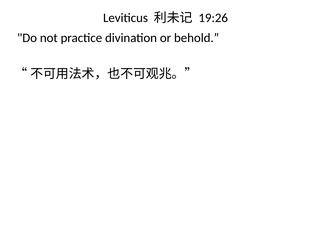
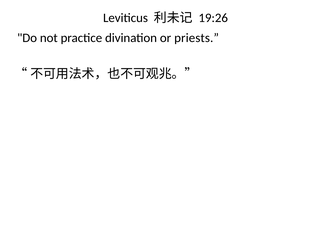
behold: behold -> priests
